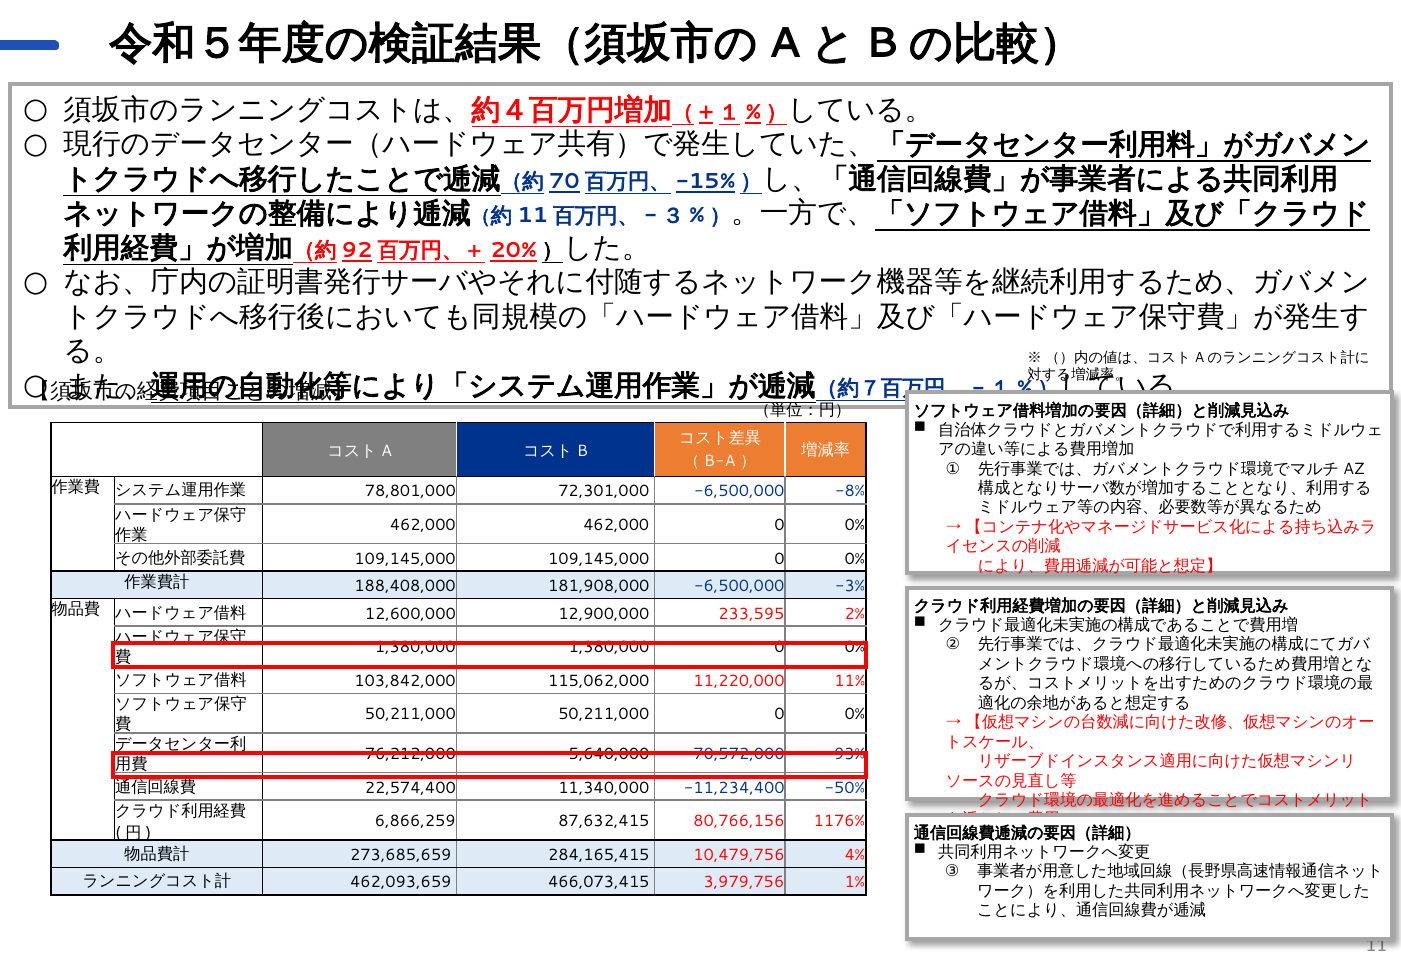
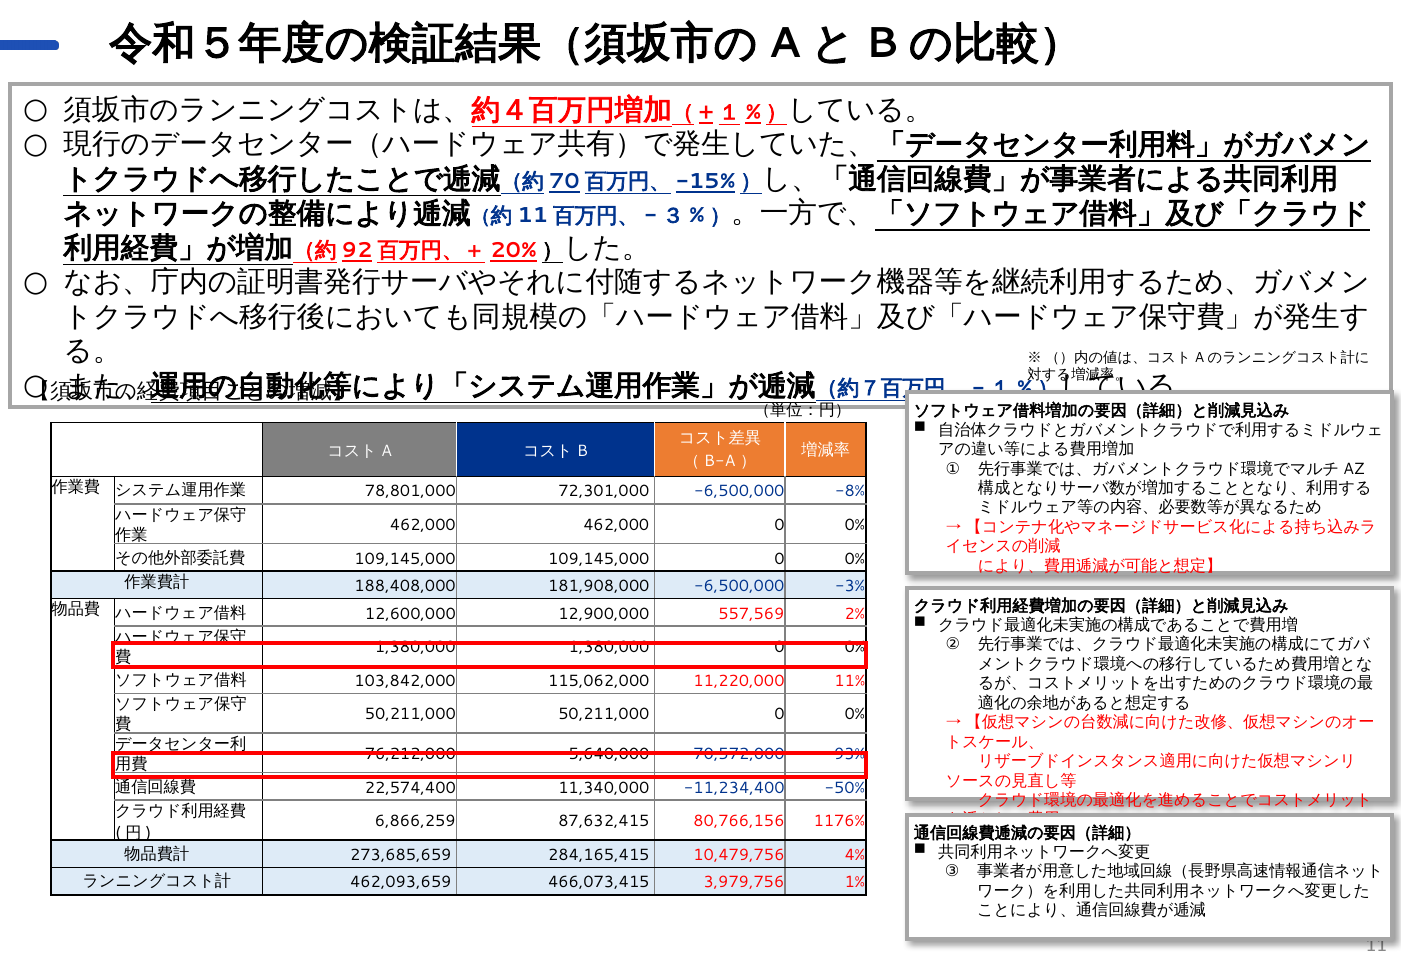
233,595: 233,595 -> 557,569
